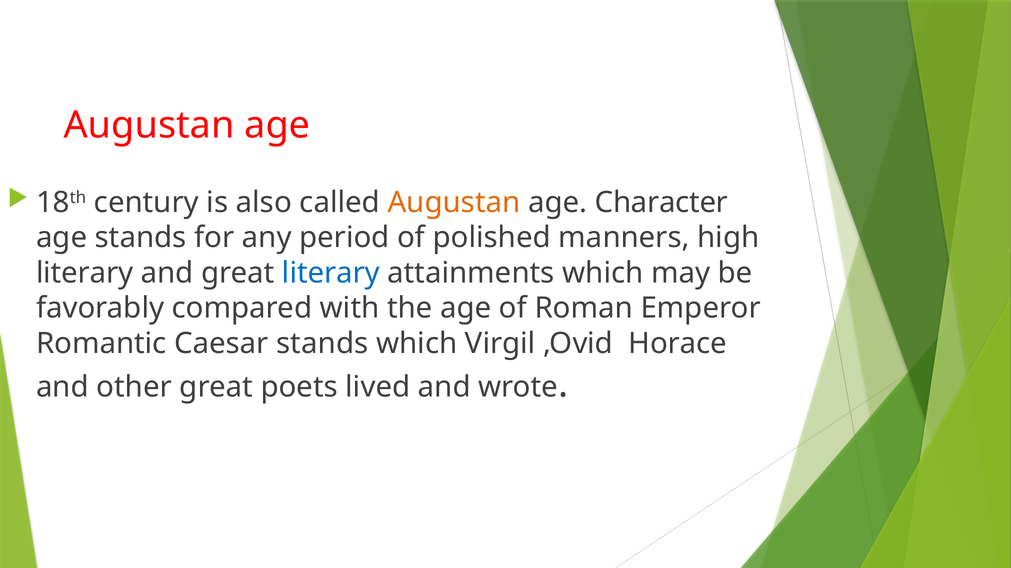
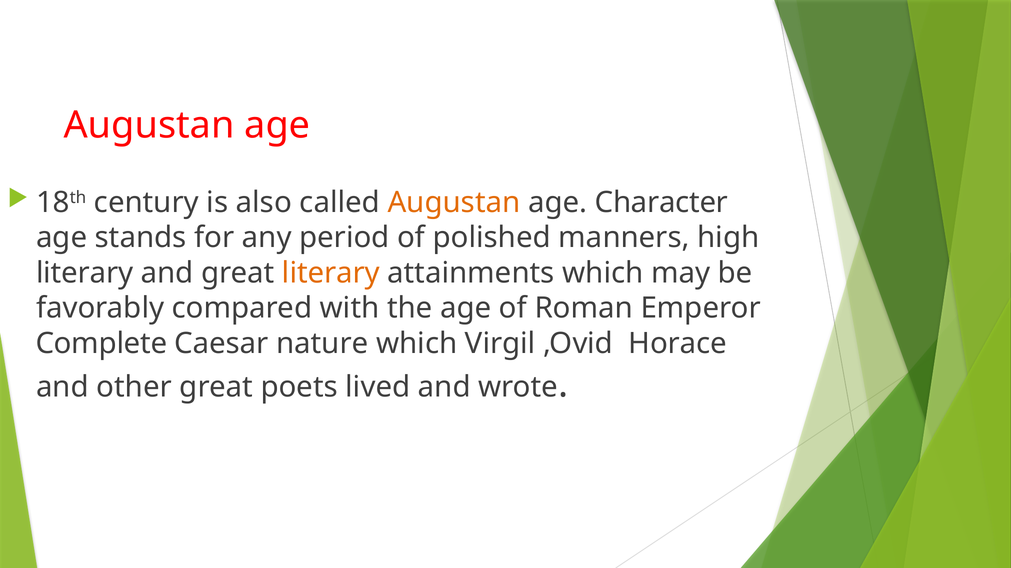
literary at (331, 273) colour: blue -> orange
Romantic: Romantic -> Complete
Caesar stands: stands -> nature
